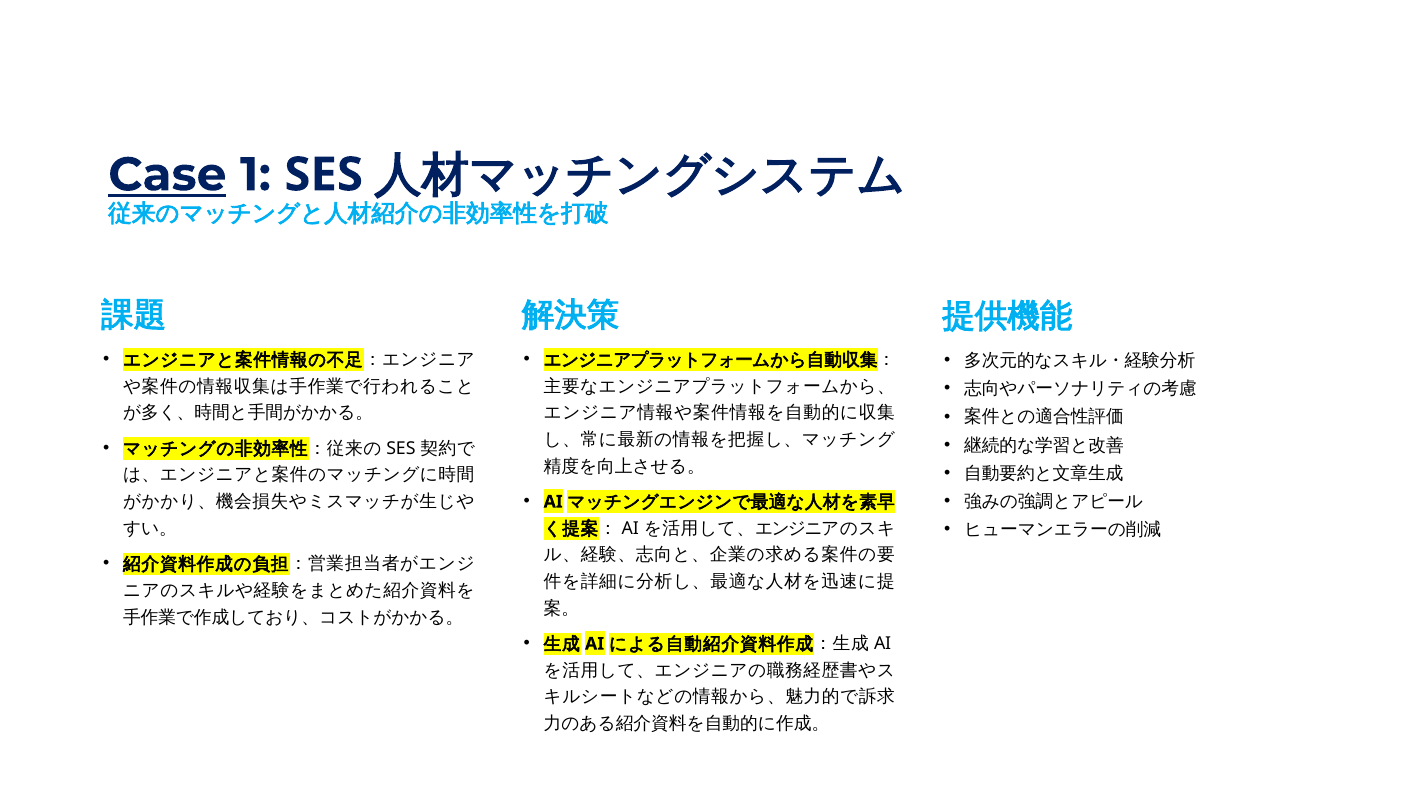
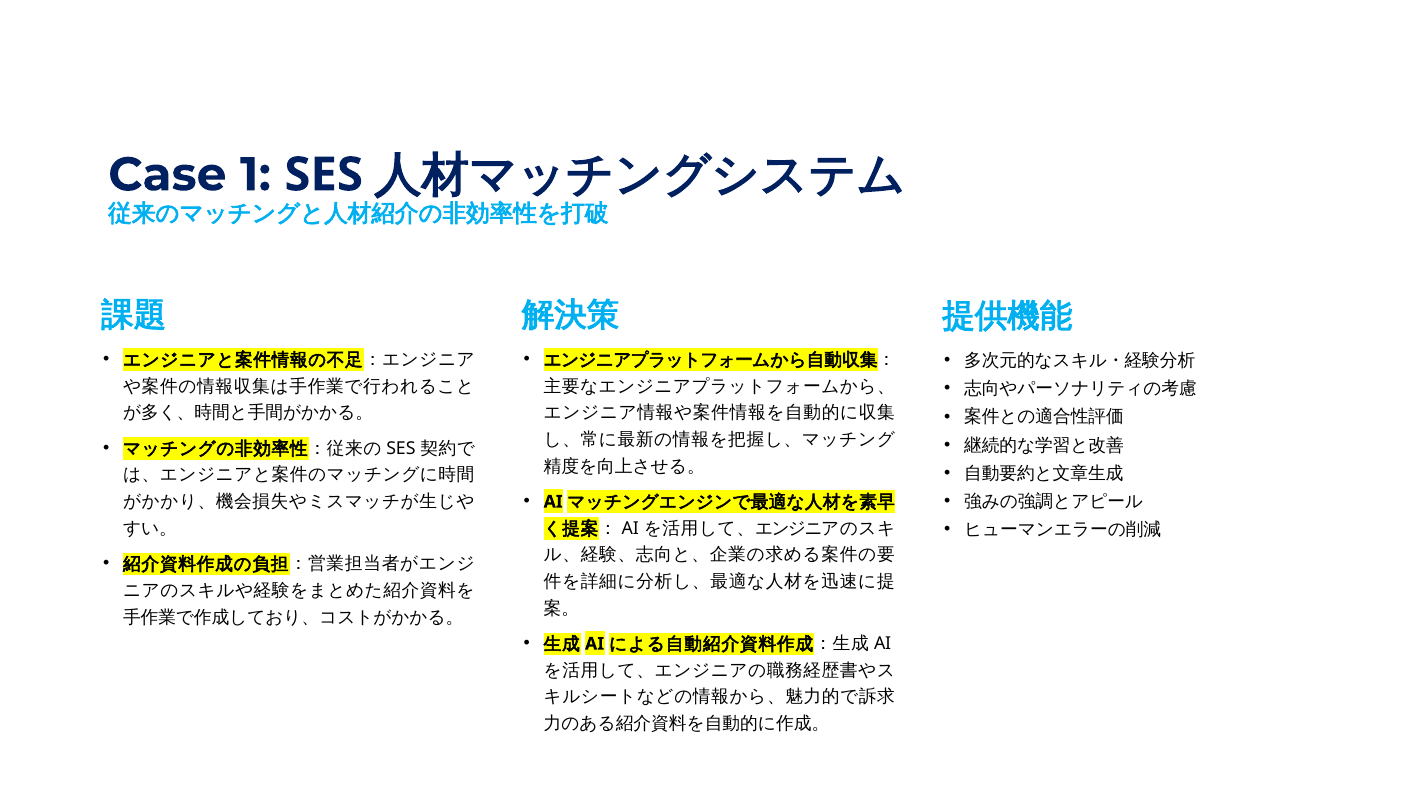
Case underline: present -> none
